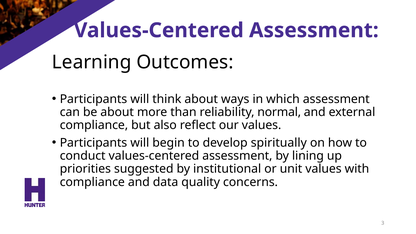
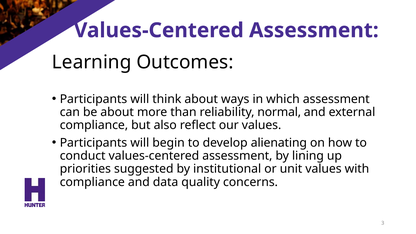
spiritually: spiritually -> alienating
